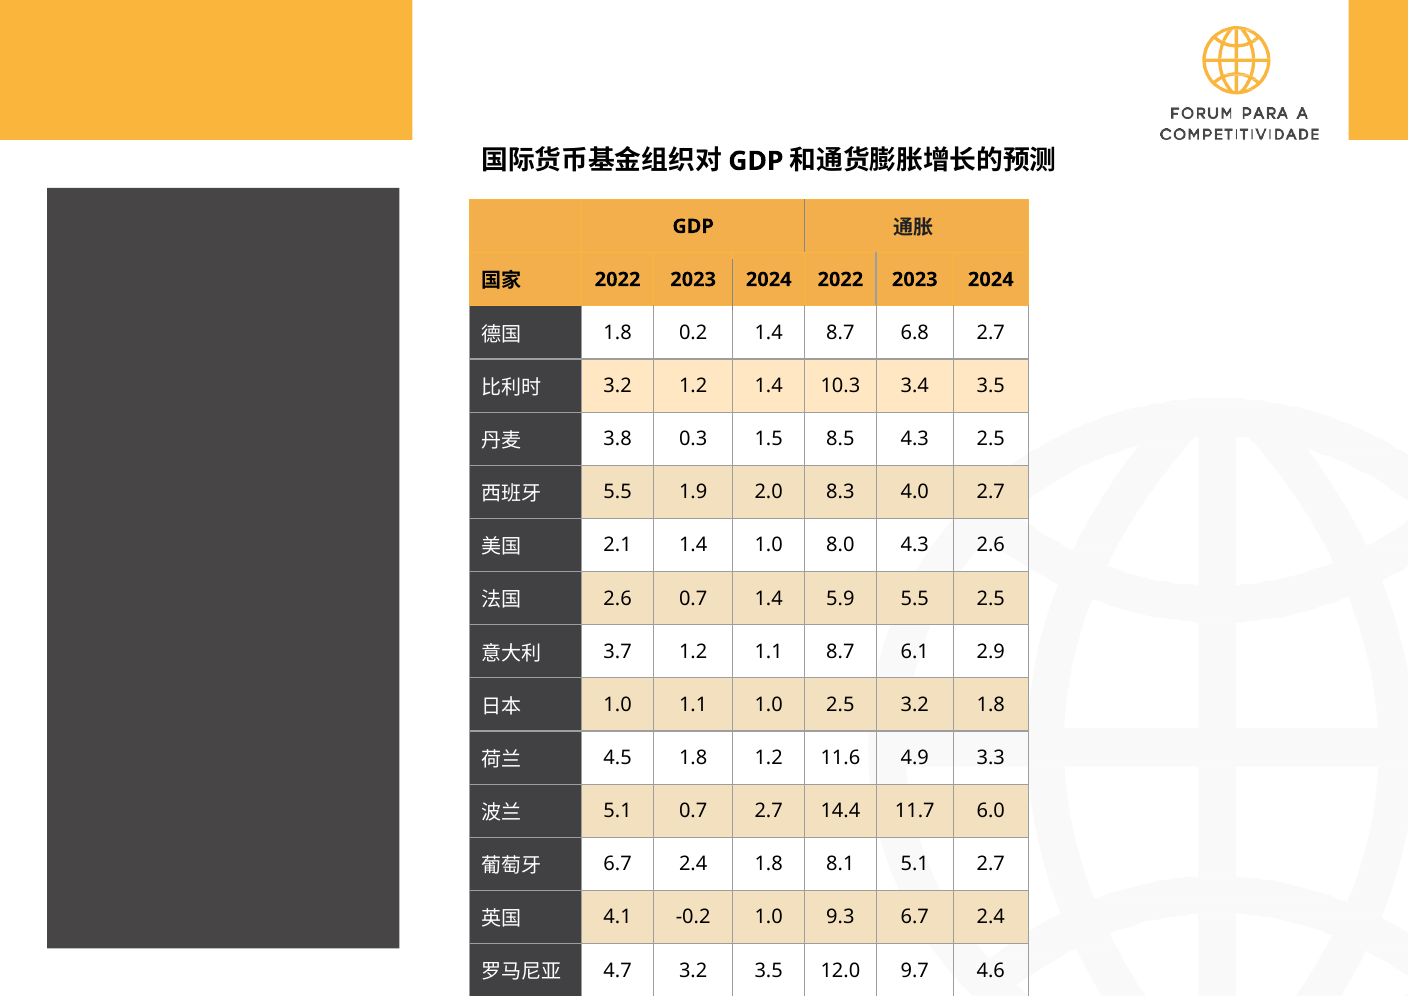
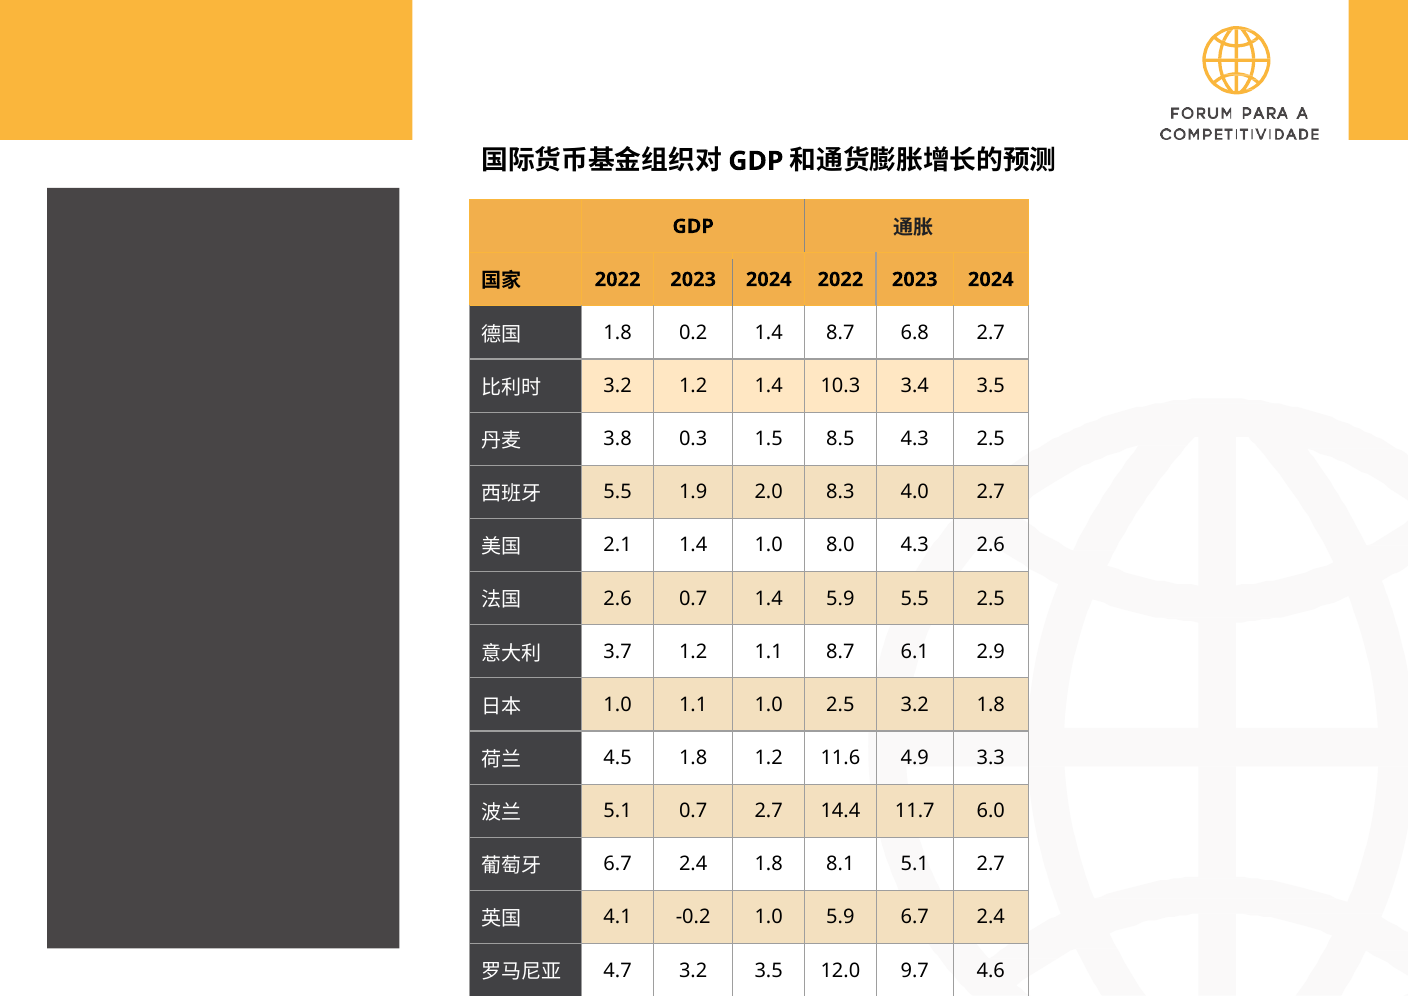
1.0 9.3: 9.3 -> 5.9
